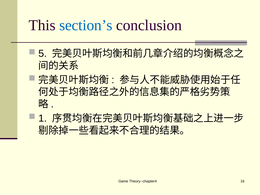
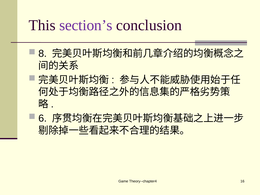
section’s colour: blue -> purple
5: 5 -> 8
1: 1 -> 6
